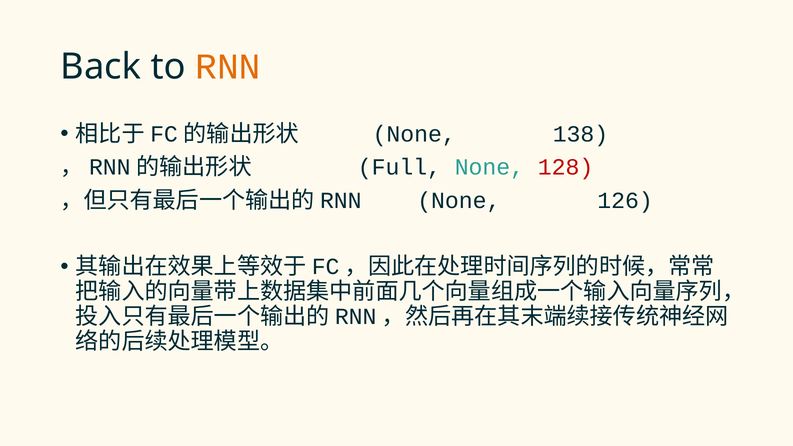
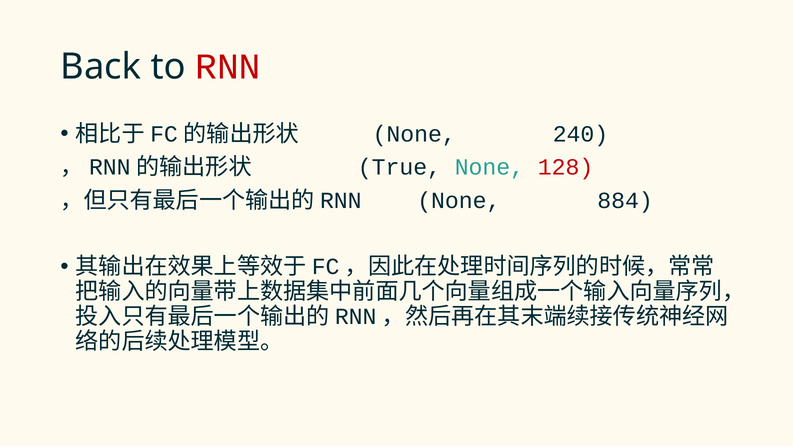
RNN colour: orange -> red
138: 138 -> 240
Full: Full -> True
126: 126 -> 884
